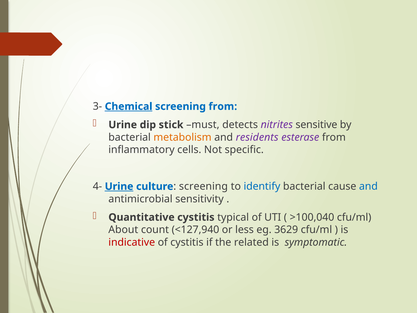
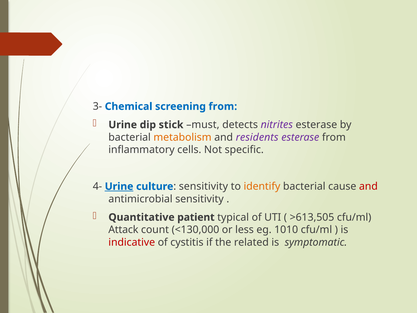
Chemical underline: present -> none
nitrites sensitive: sensitive -> esterase
screening at (203, 186): screening -> sensitivity
identify colour: blue -> orange
and at (368, 186) colour: blue -> red
Quantitative cystitis: cystitis -> patient
>100,040: >100,040 -> >613,505
About: About -> Attack
<127,940: <127,940 -> <130,000
3629: 3629 -> 1010
